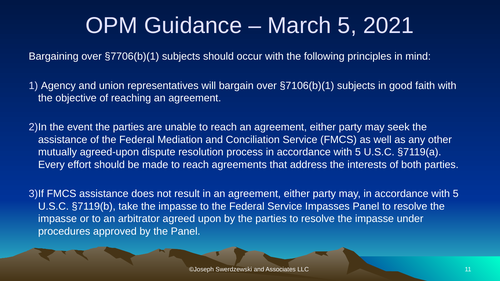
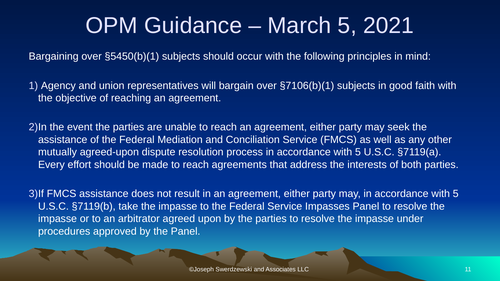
§7706(b)(1: §7706(b)(1 -> §5450(b)(1
